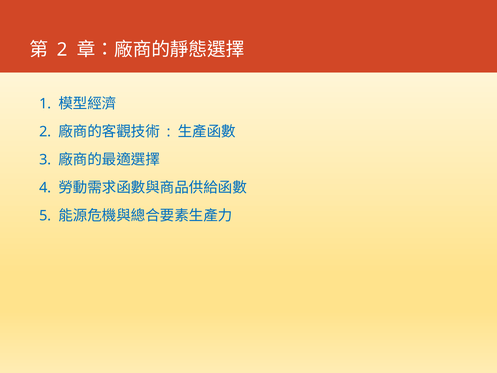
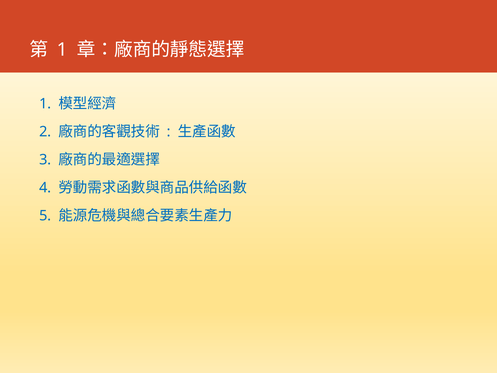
2 at (62, 50): 2 -> 1
